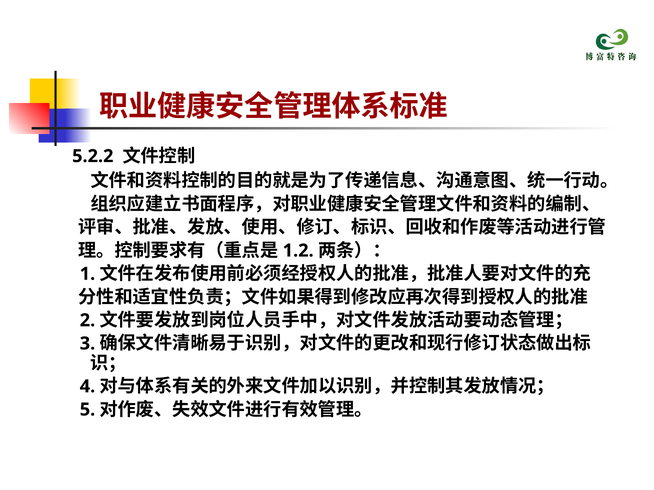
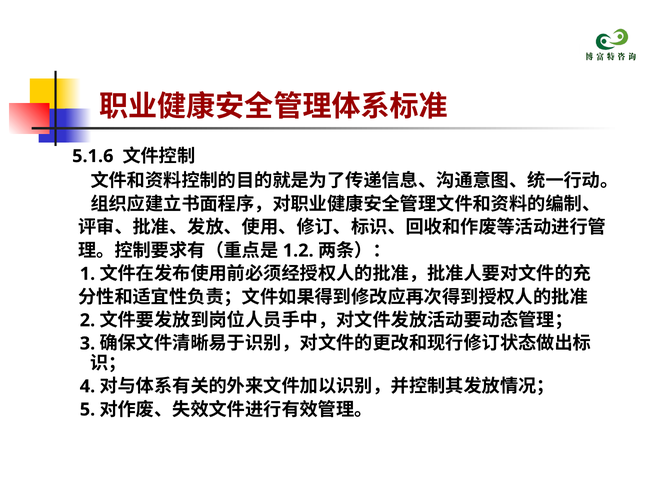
5.2.2: 5.2.2 -> 5.1.6
